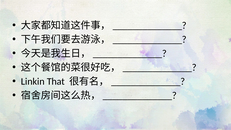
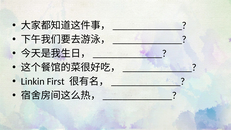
That: That -> First
